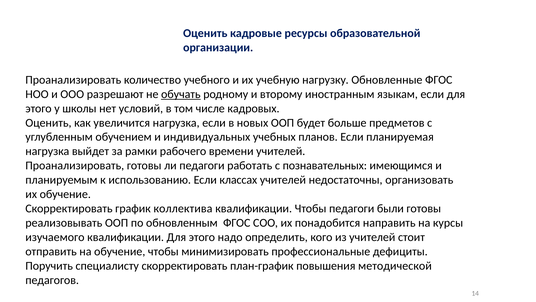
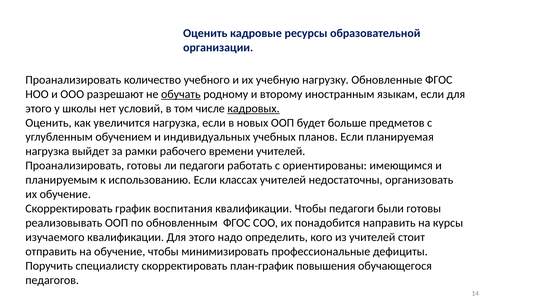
кадровых underline: none -> present
познавательных: познавательных -> ориентированы
коллектива: коллектива -> воспитания
методической: методической -> обучающегося
